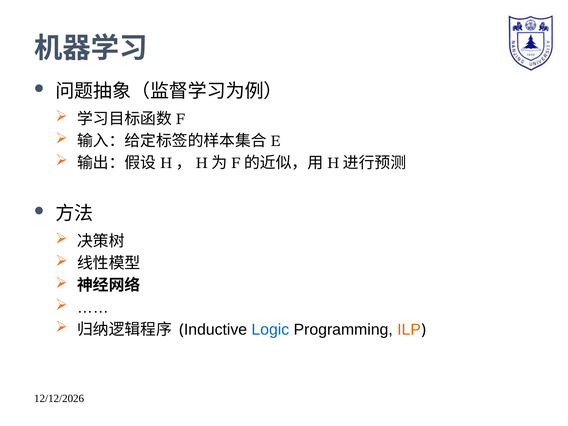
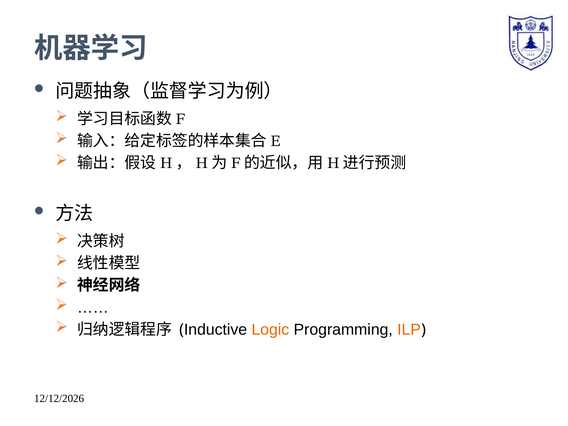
Logic colour: blue -> orange
